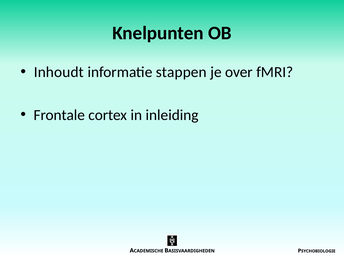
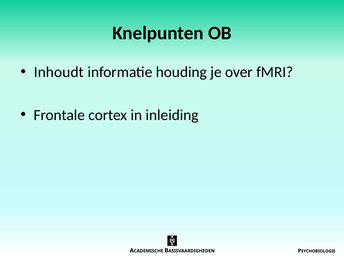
stappen: stappen -> houding
